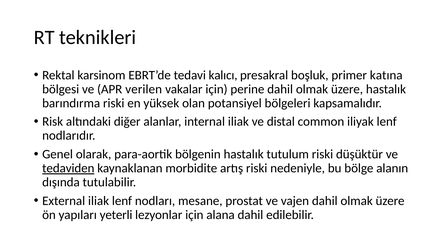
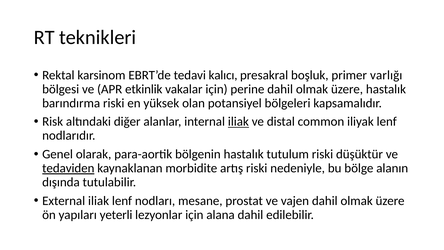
katına: katına -> varlığı
verilen: verilen -> etkinlik
iliak at (238, 122) underline: none -> present
